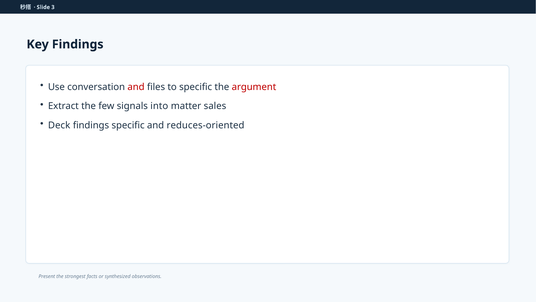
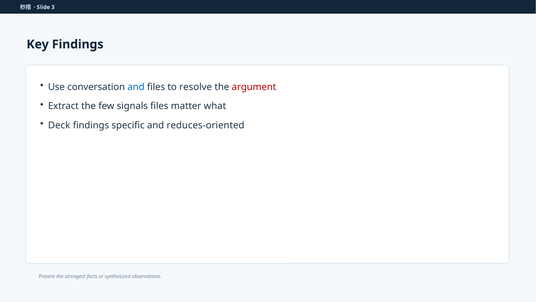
and at (136, 87) colour: red -> blue
to specific: specific -> resolve
signals into: into -> files
sales: sales -> what
